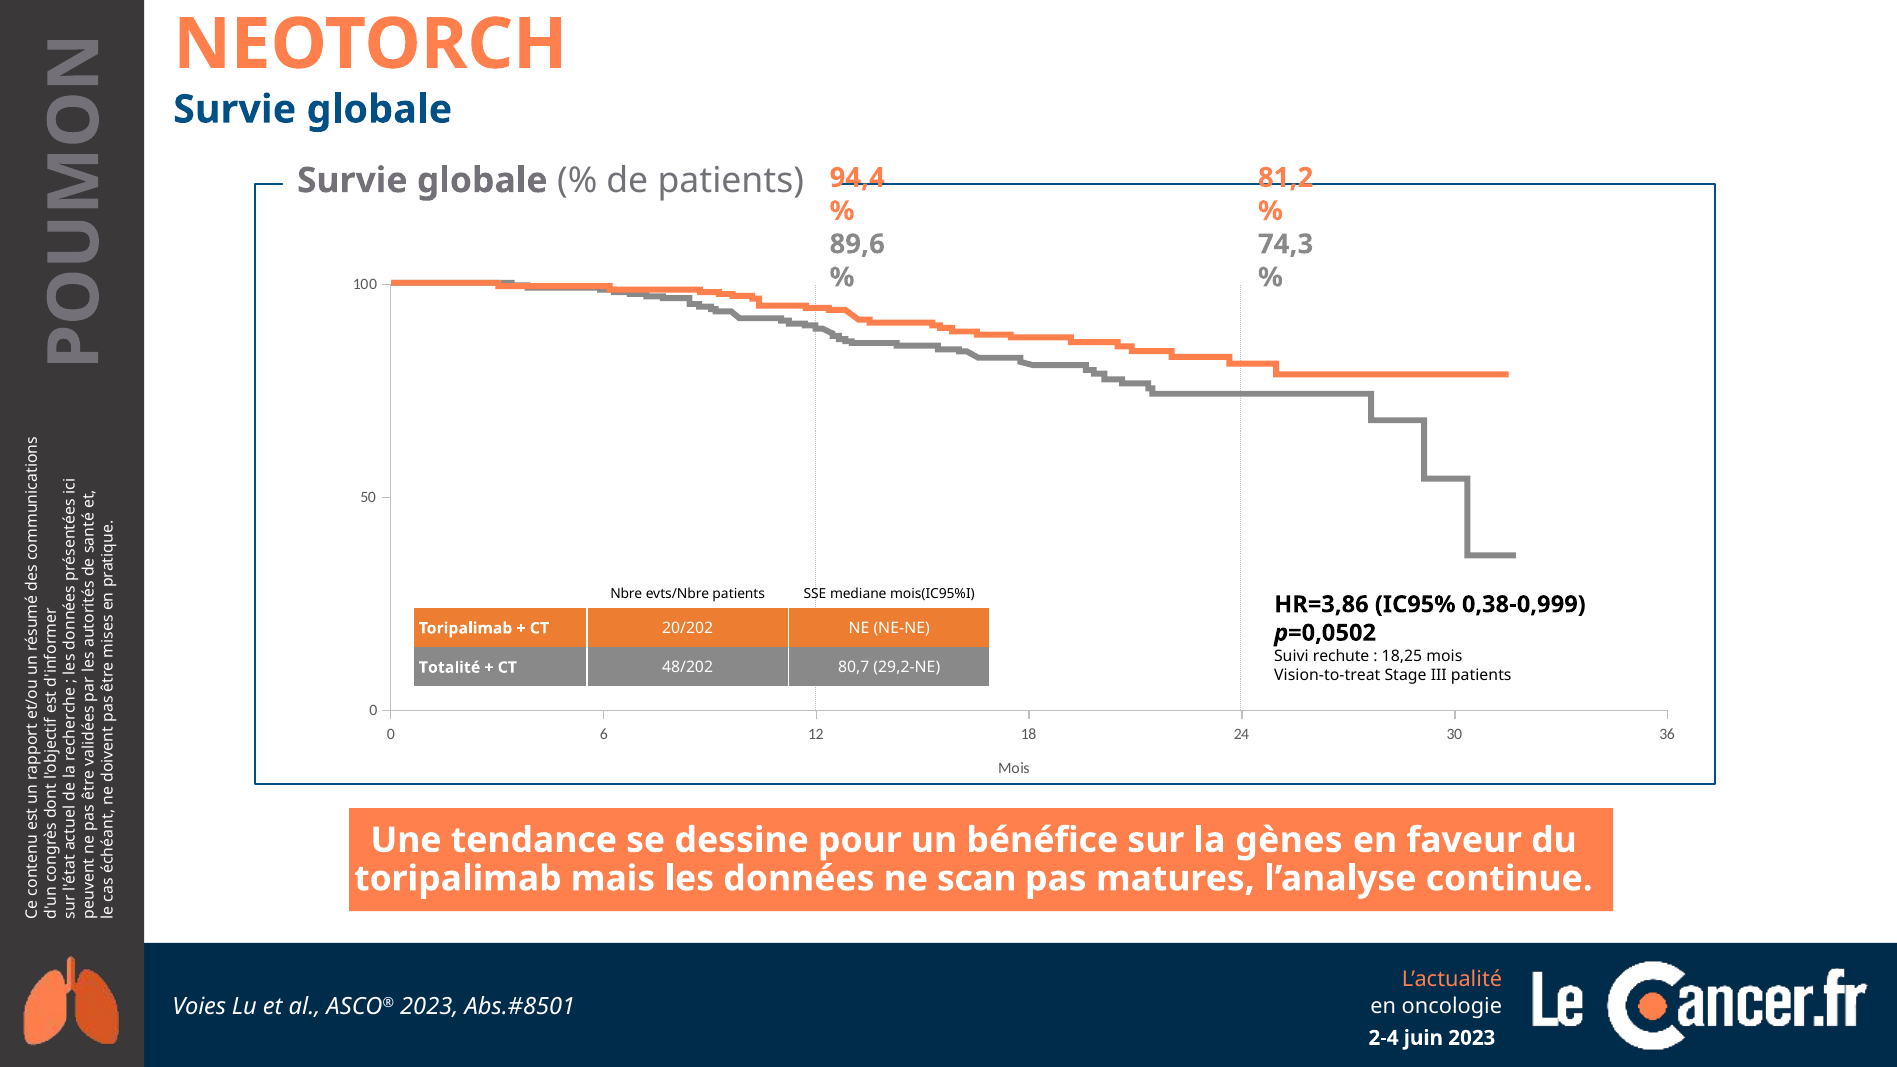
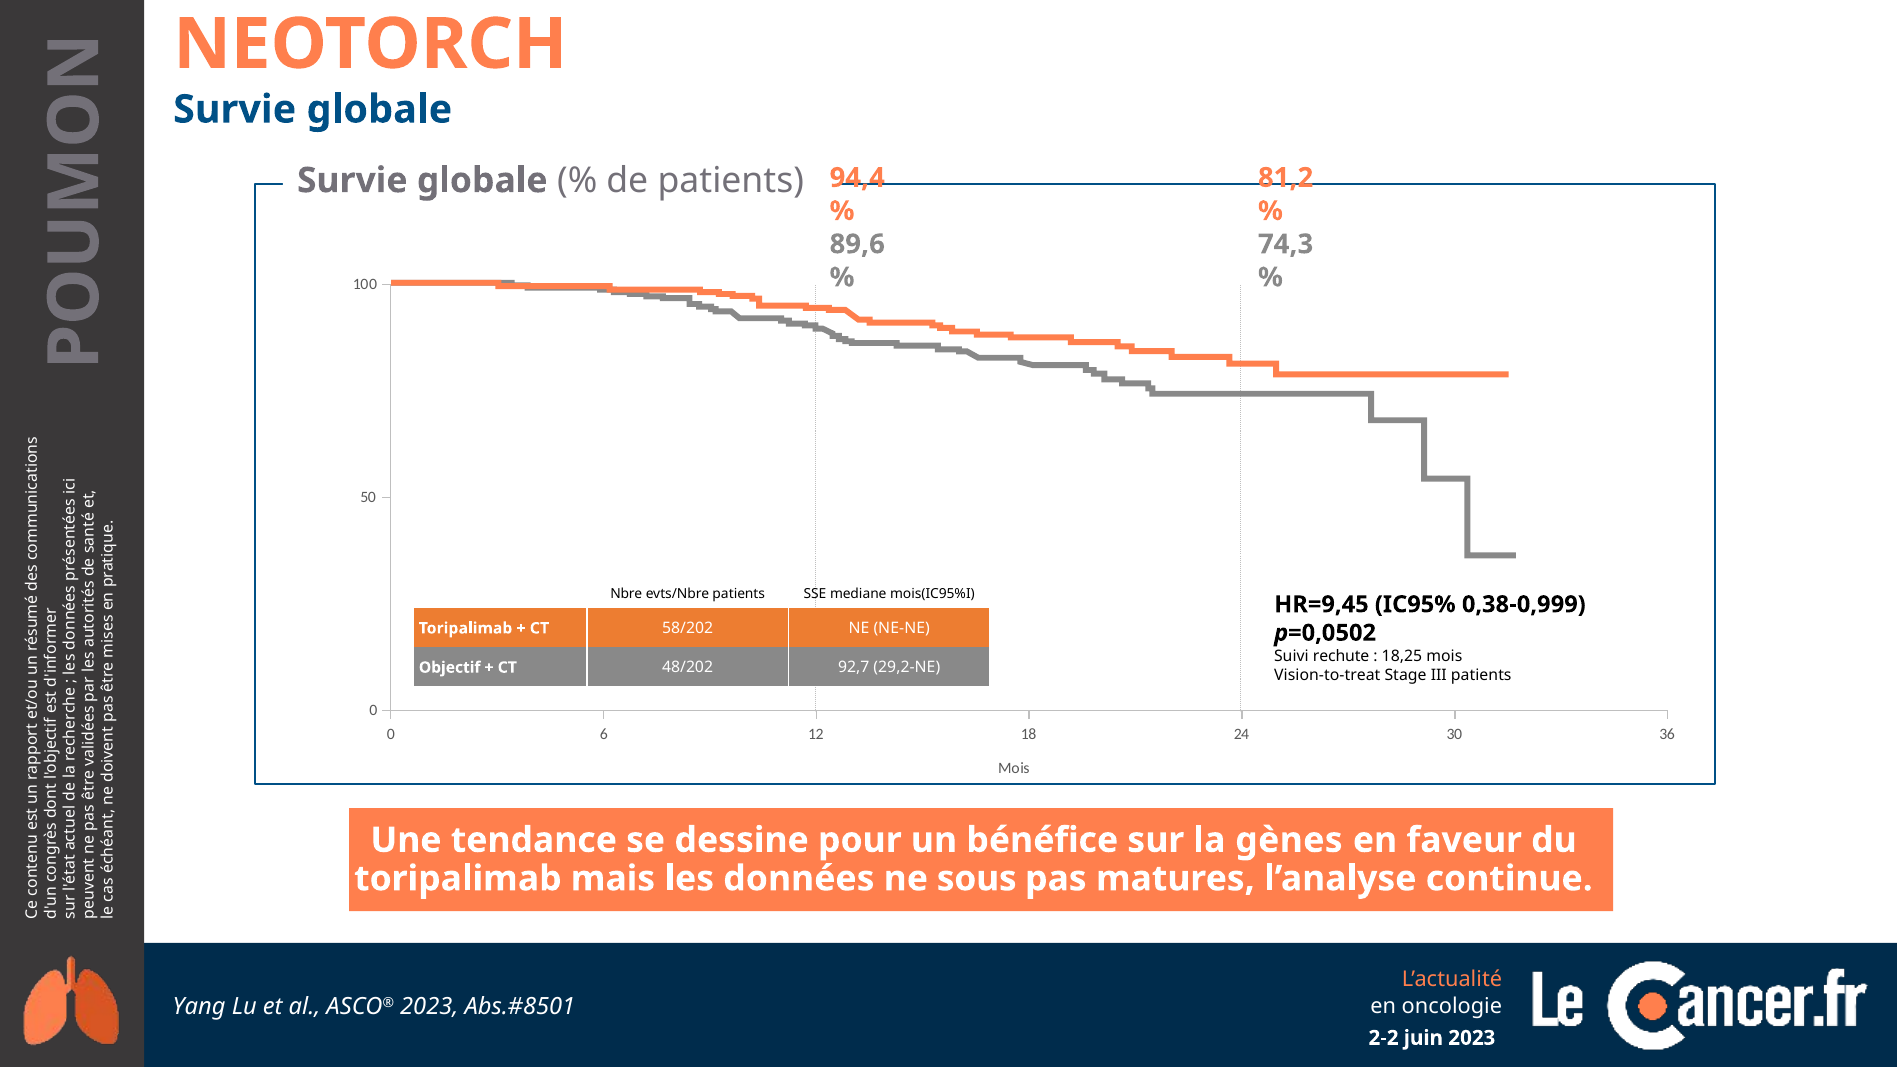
HR=3,86: HR=3,86 -> HR=9,45
20/202: 20/202 -> 58/202
Totalité: Totalité -> Objectif
80,7: 80,7 -> 92,7
scan: scan -> sous
Voies: Voies -> Yang
2-4: 2-4 -> 2-2
